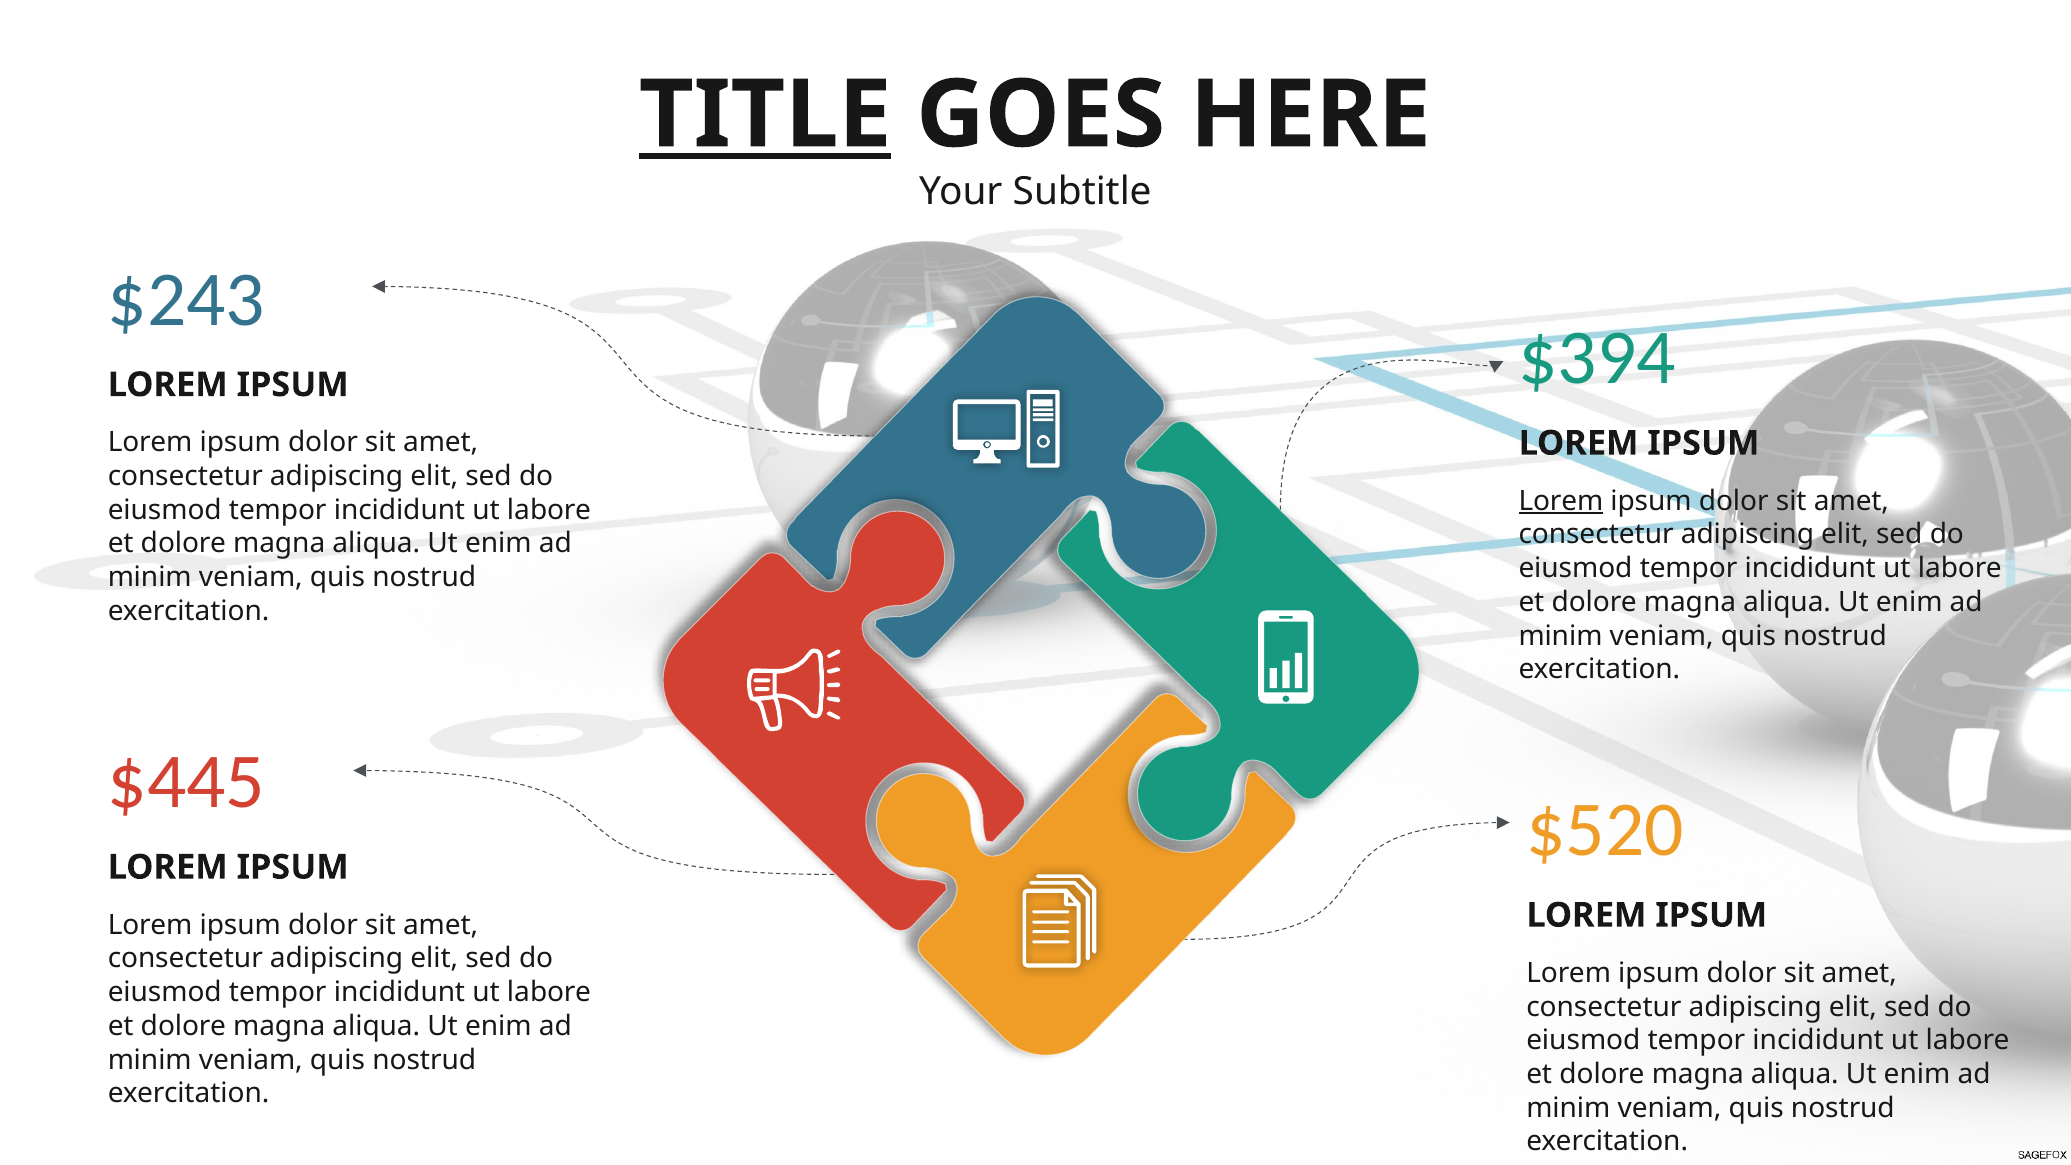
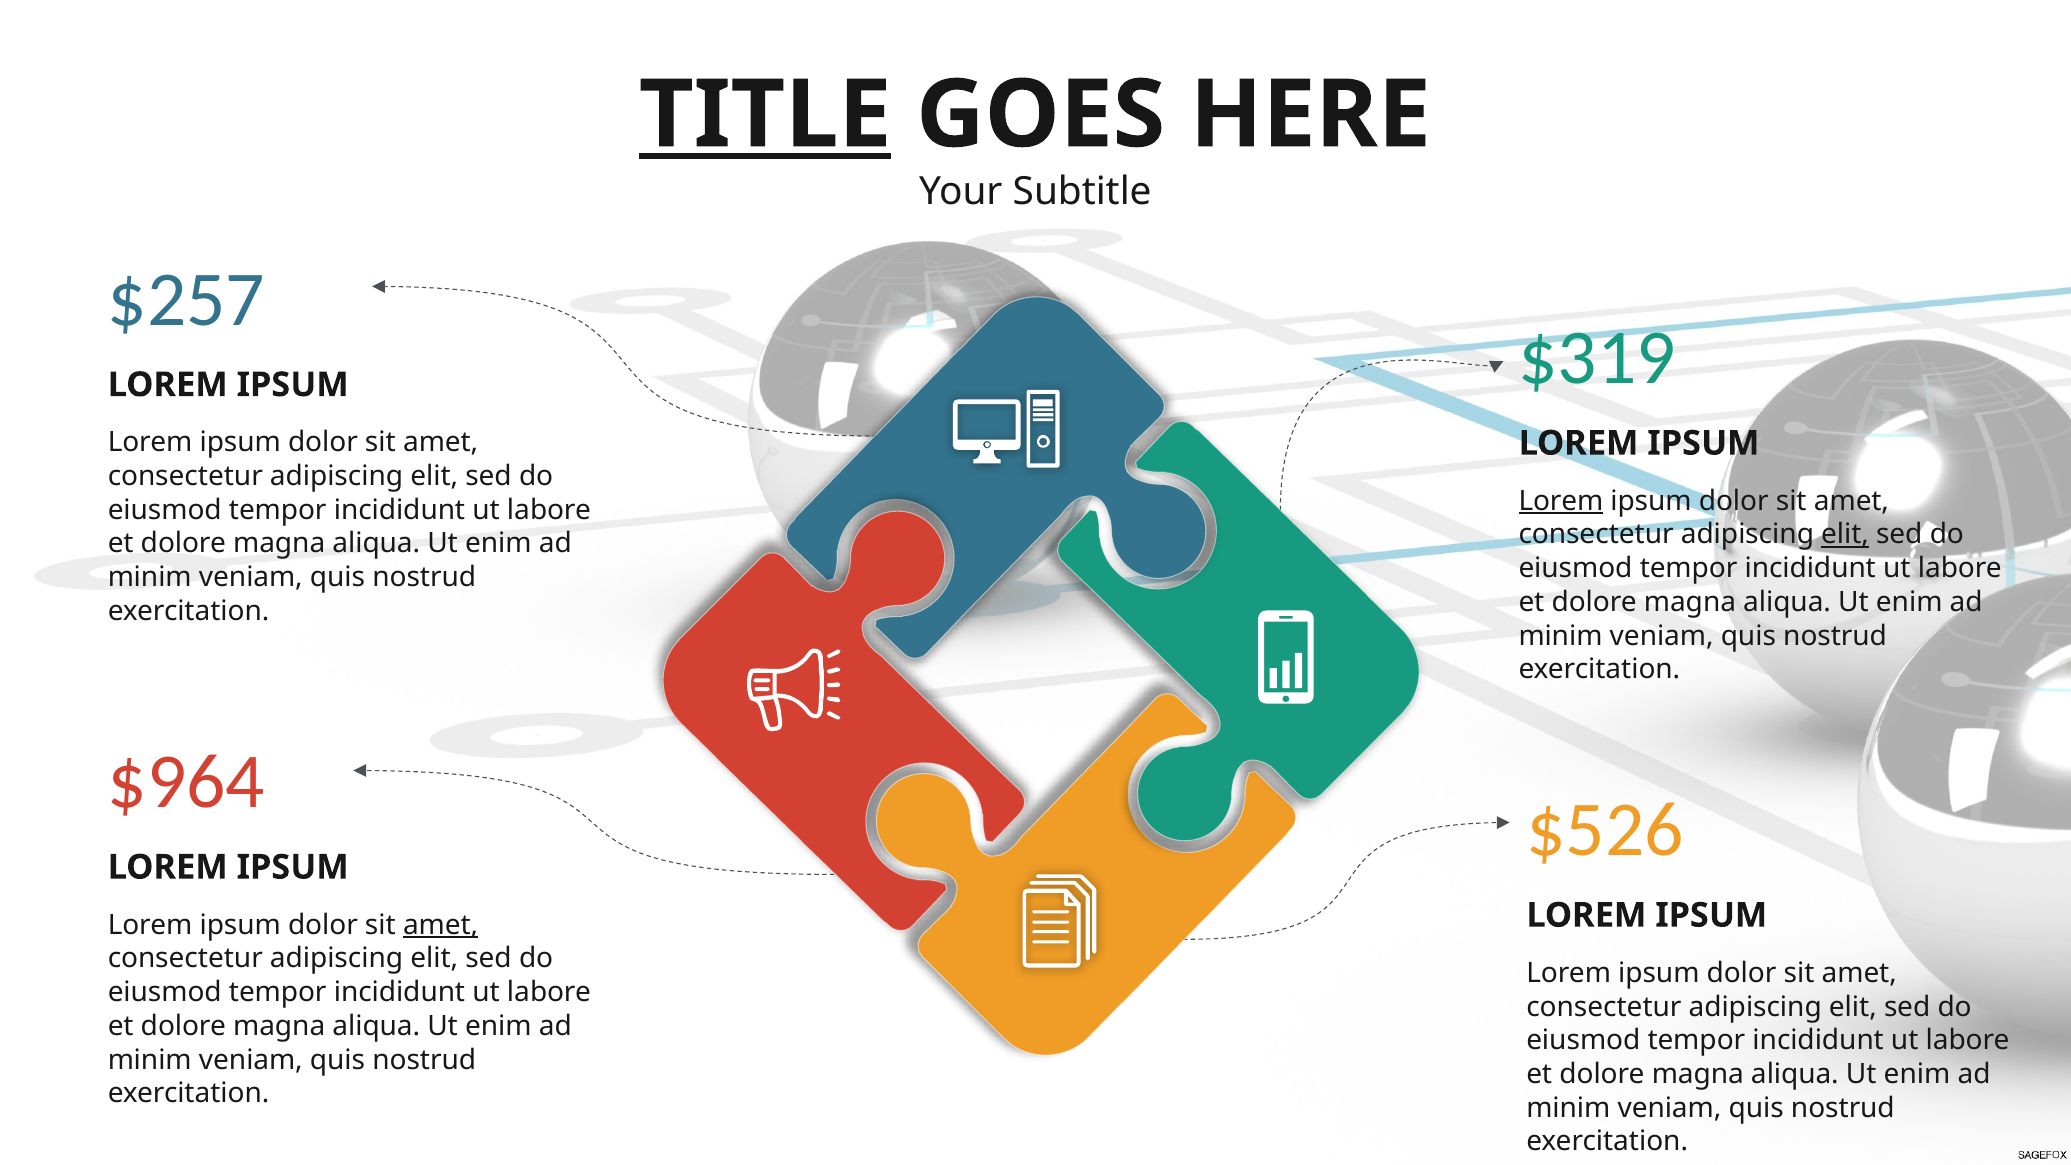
$243: $243 -> $257
$394: $394 -> $319
elit at (1845, 535) underline: none -> present
$445: $445 -> $964
$520: $520 -> $526
amet at (441, 925) underline: none -> present
